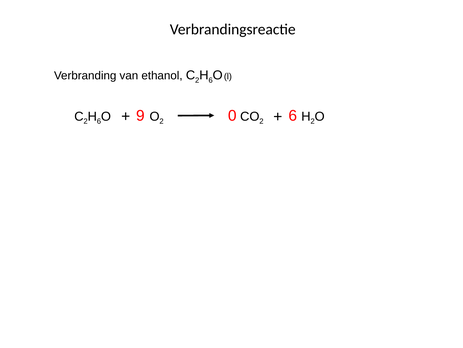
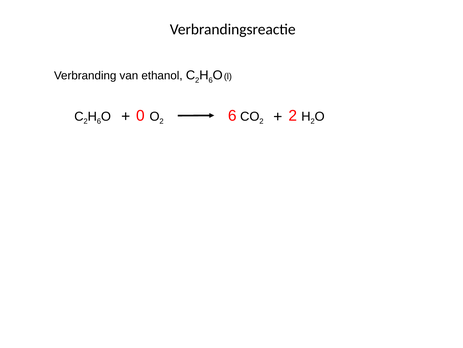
9: 9 -> 0
2 0: 0 -> 6
2 6: 6 -> 2
